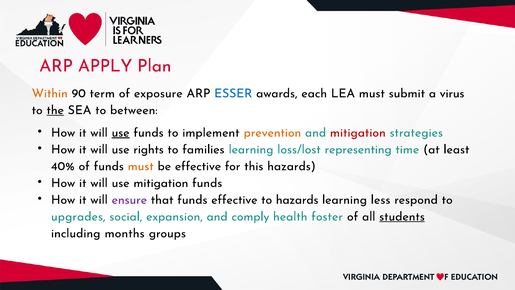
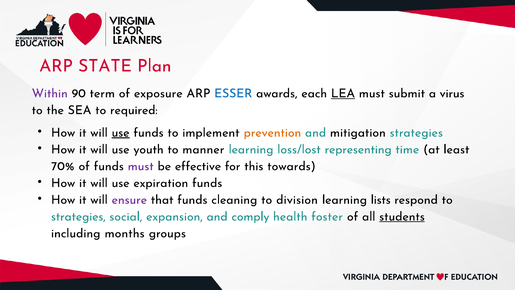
APPLY: APPLY -> STATE
Within colour: orange -> purple
LEA underline: none -> present
the underline: present -> none
between: between -> required
mitigation at (358, 132) colour: red -> black
rights: rights -> youth
families: families -> manner
40%: 40% -> 70%
must at (141, 166) colour: orange -> purple
this hazards: hazards -> towards
use mitigation: mitigation -> expiration
funds effective: effective -> cleaning
to hazards: hazards -> division
less: less -> lists
upgrades at (78, 216): upgrades -> strategies
